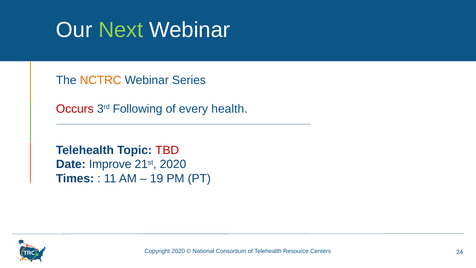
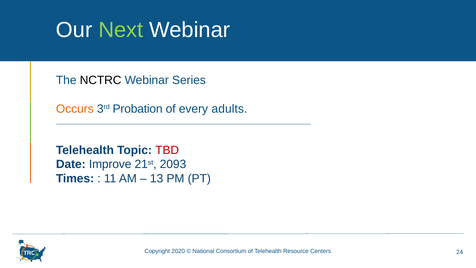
NCTRC colour: orange -> black
Occurs colour: red -> orange
Following: Following -> Probation
health: health -> adults
21st 2020: 2020 -> 2093
19: 19 -> 13
